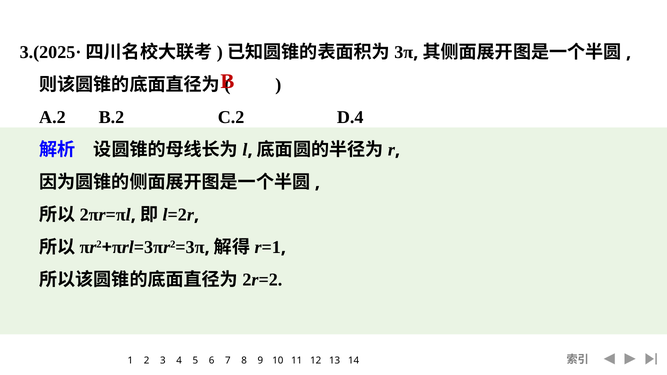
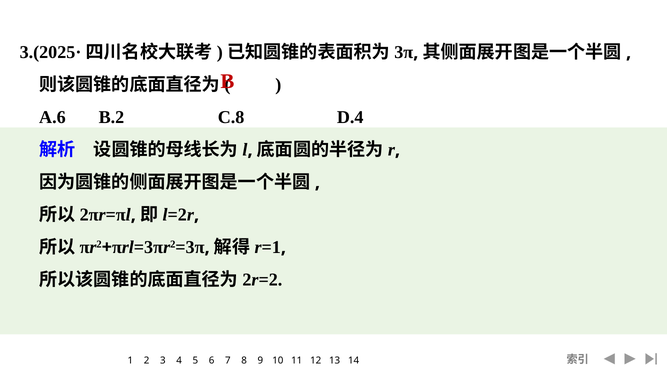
A.2: A.2 -> A.6
C.2: C.2 -> C.8
